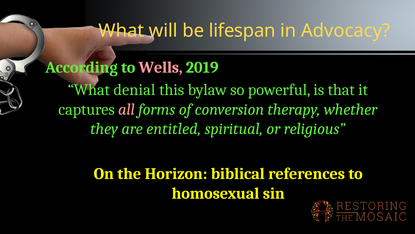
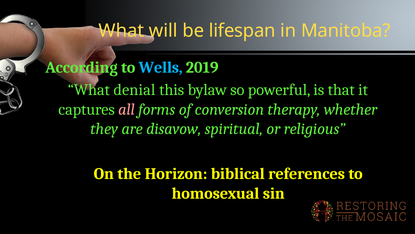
Advocacy: Advocacy -> Manitoba
Wells colour: pink -> light blue
entitled: entitled -> disavow
